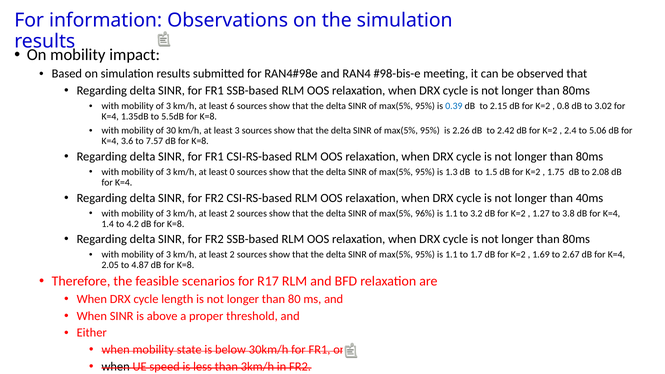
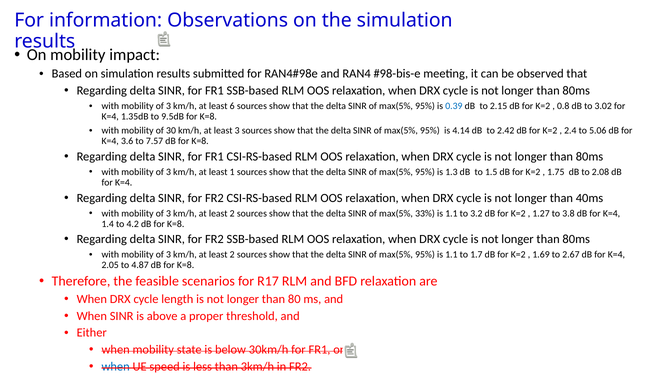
5.5dB: 5.5dB -> 9.5dB
2.26: 2.26 -> 4.14
0: 0 -> 1
96%: 96% -> 33%
when at (116, 367) colour: black -> blue
